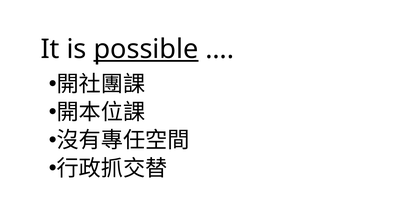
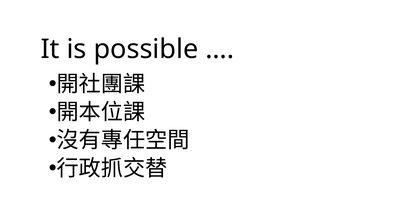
possible underline: present -> none
